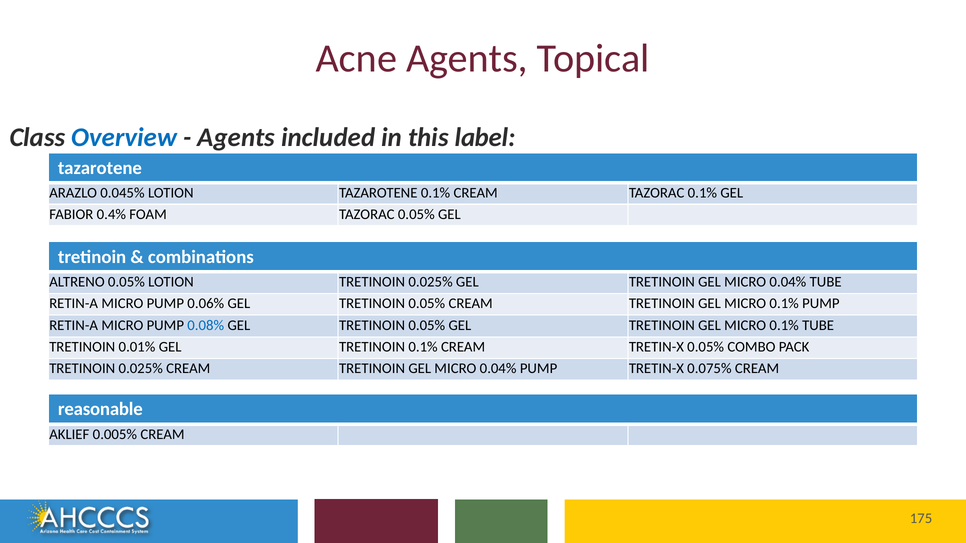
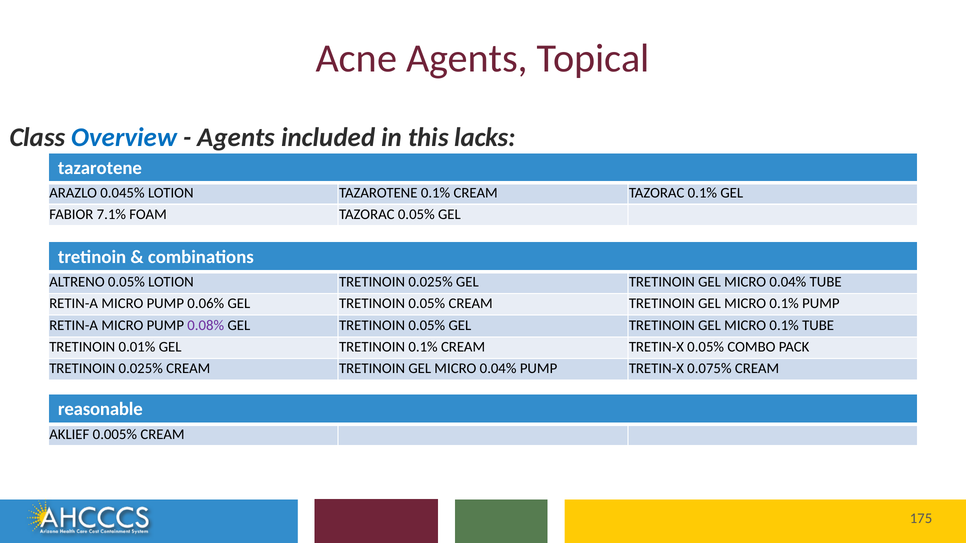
label: label -> lacks
0.4%: 0.4% -> 7.1%
0.08% colour: blue -> purple
